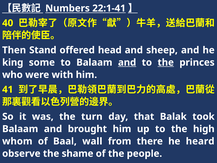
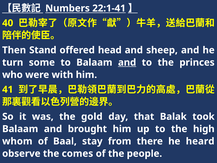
king: king -> turn
the at (166, 62) underline: present -> none
turn: turn -> gold
wall: wall -> stay
shame: shame -> comes
